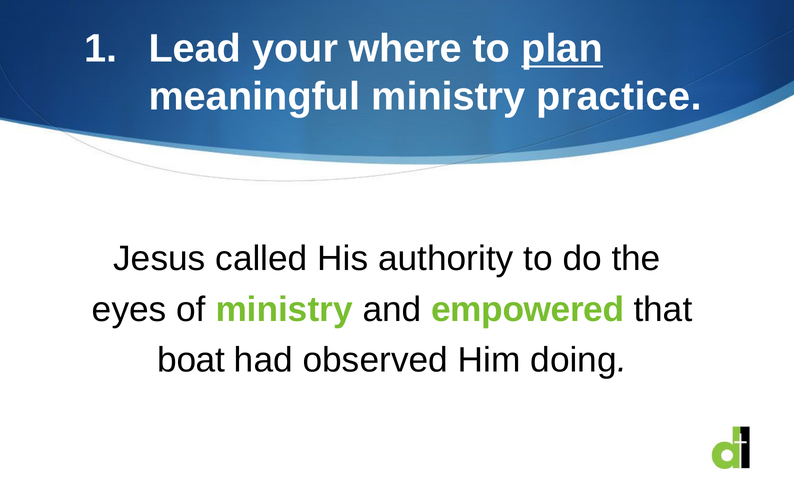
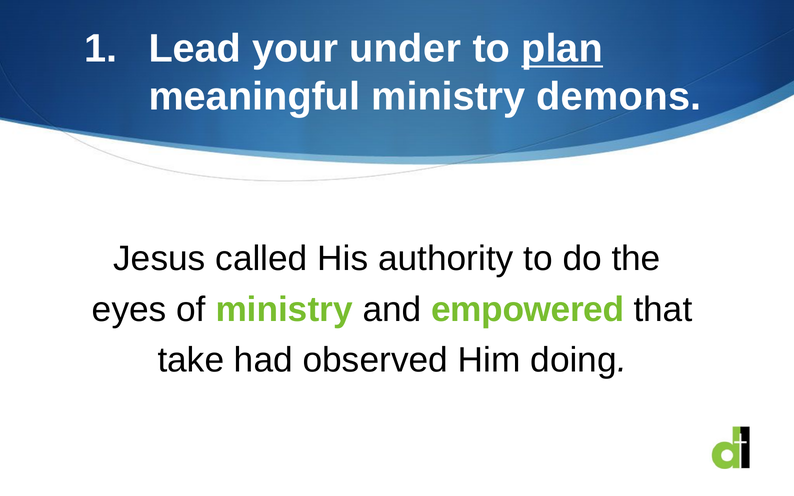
where: where -> under
practice: practice -> demons
boat: boat -> take
